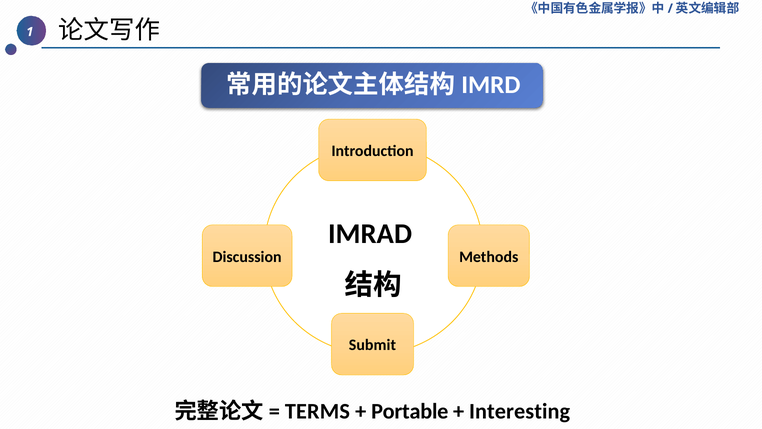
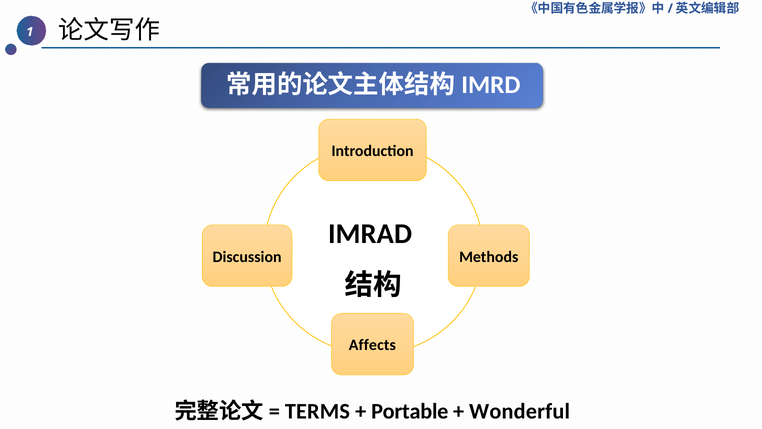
Submit: Submit -> Affects
Interesting: Interesting -> Wonderful
